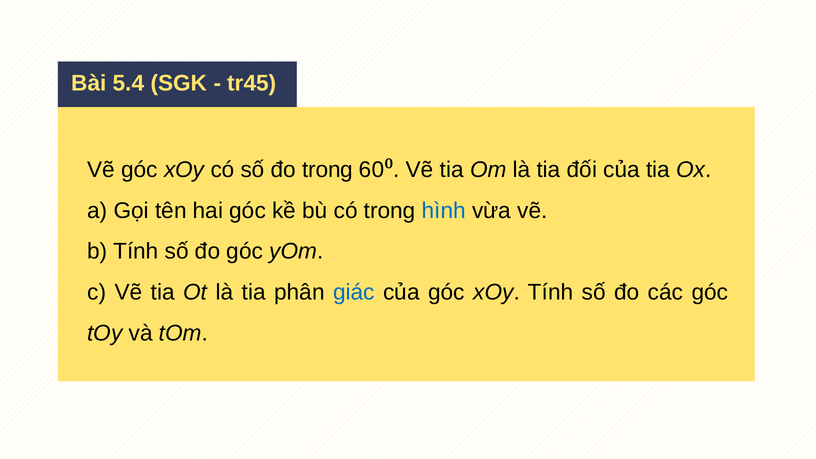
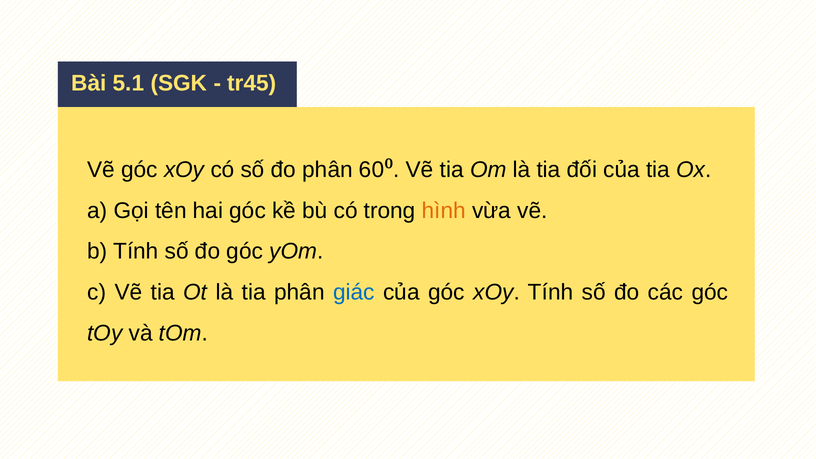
5.4: 5.4 -> 5.1
đo trong: trong -> phân
hình colour: blue -> orange
